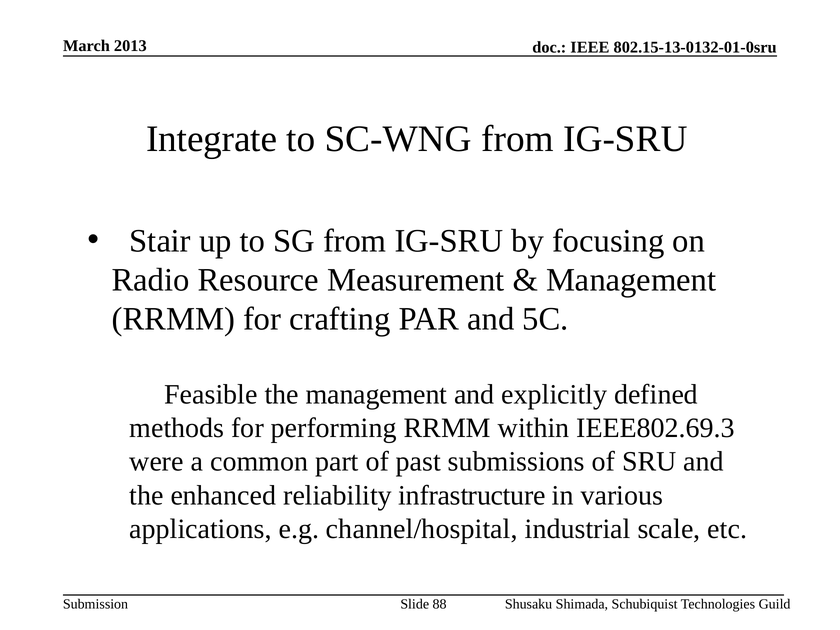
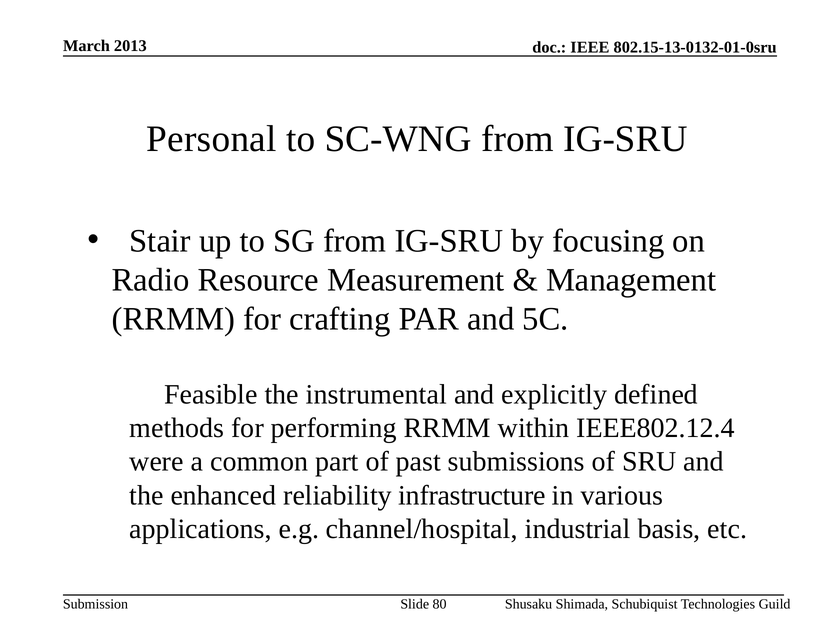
Integrate: Integrate -> Personal
the management: management -> instrumental
IEEE802.69.3: IEEE802.69.3 -> IEEE802.12.4
scale: scale -> basis
88: 88 -> 80
